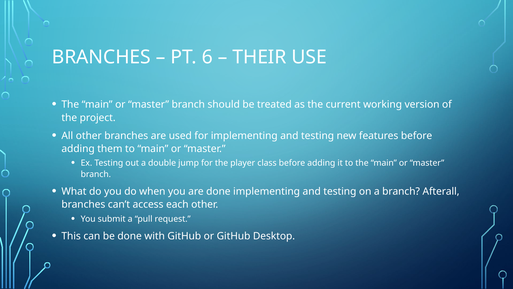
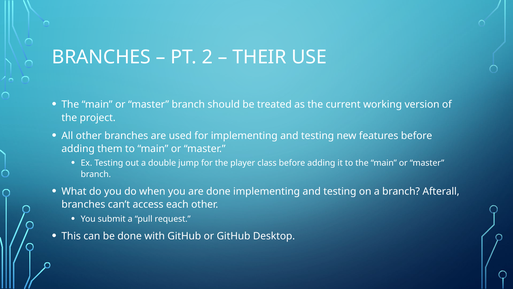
6: 6 -> 2
